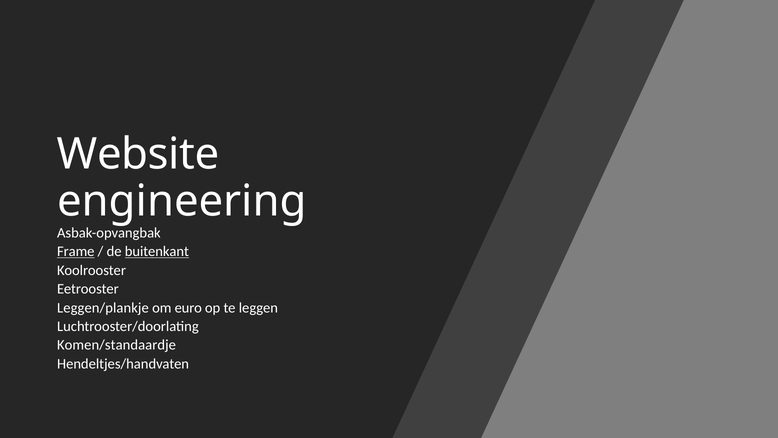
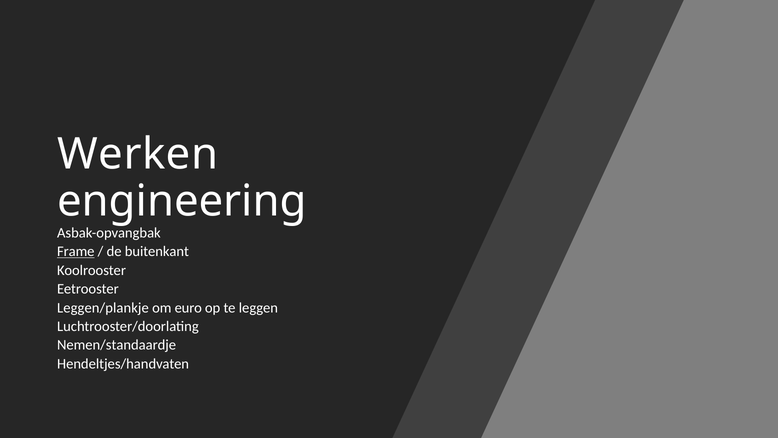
Website: Website -> Werken
buitenkant underline: present -> none
Komen/standaardje: Komen/standaardje -> Nemen/standaardje
